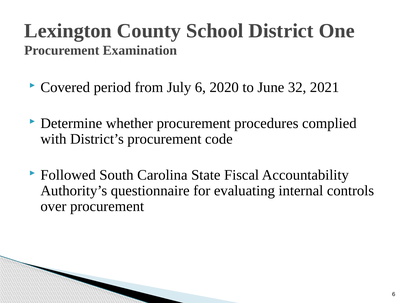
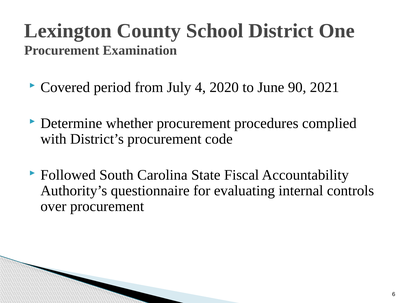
July 6: 6 -> 4
32: 32 -> 90
